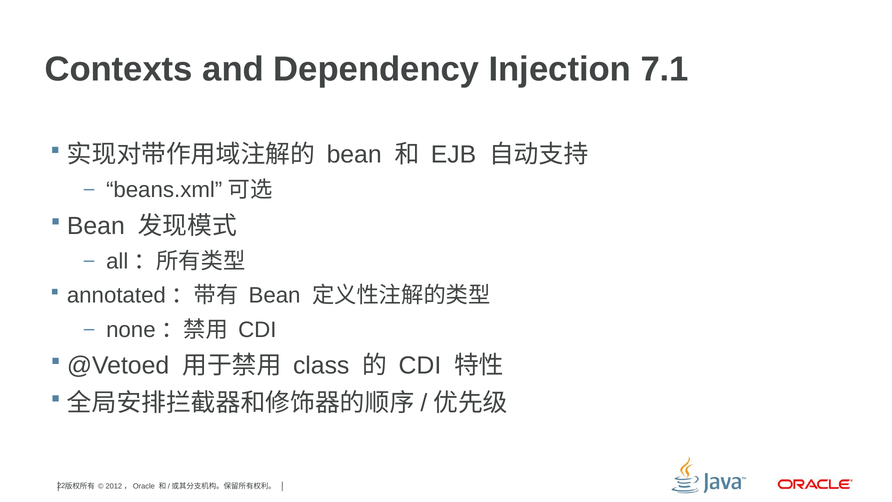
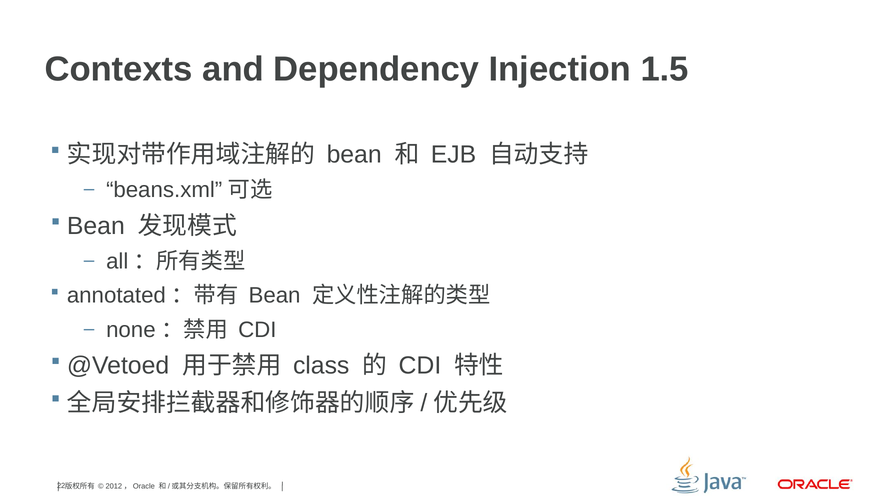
7.1: 7.1 -> 1.5
